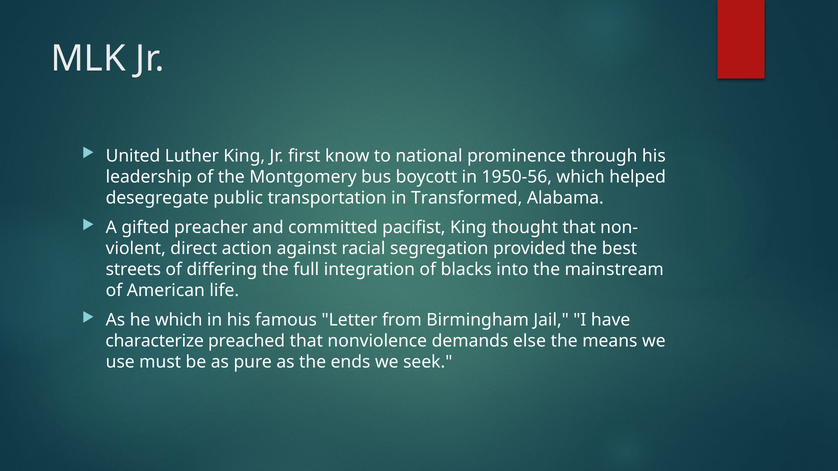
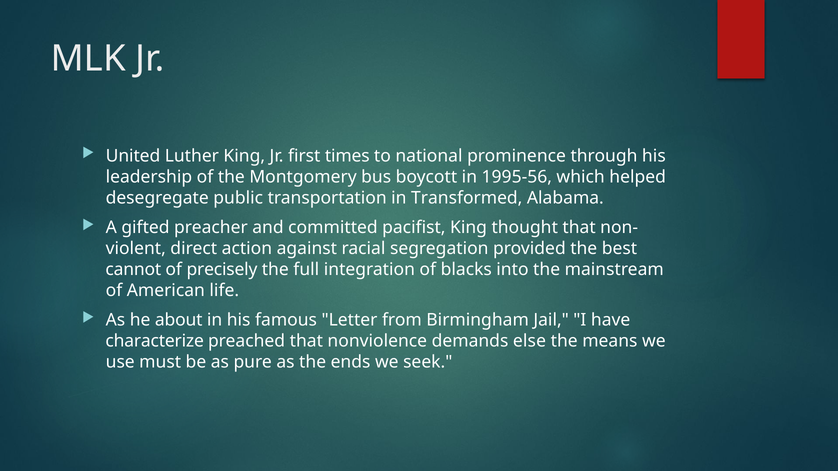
know: know -> times
1950-56: 1950-56 -> 1995-56
streets: streets -> cannot
differing: differing -> precisely
he which: which -> about
